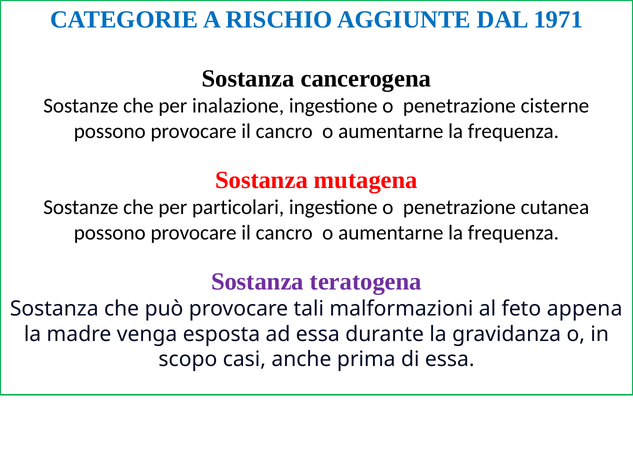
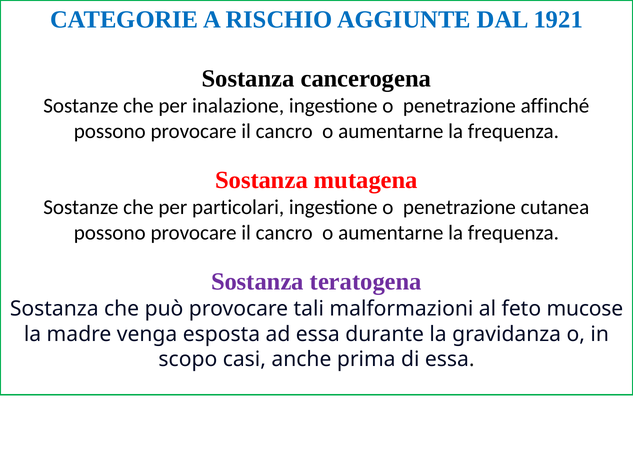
1971: 1971 -> 1921
cisterne: cisterne -> affinché
appena: appena -> mucose
